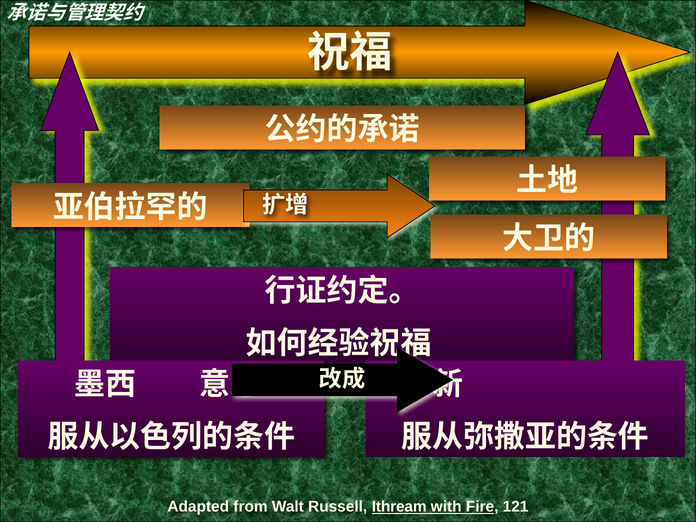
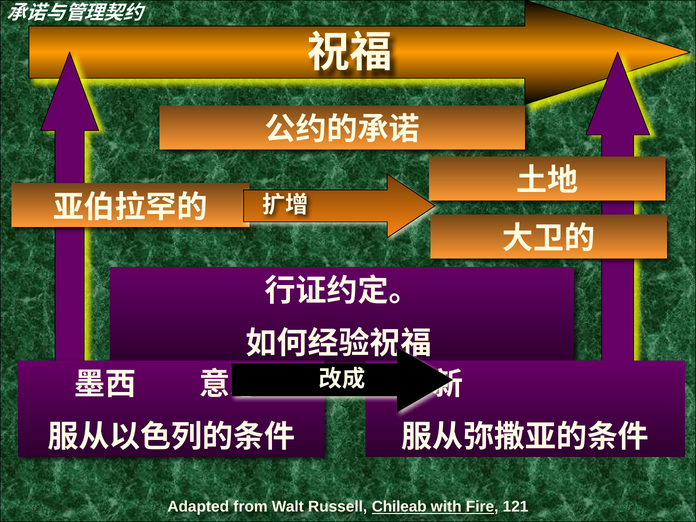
Ithream: Ithream -> Chileab
